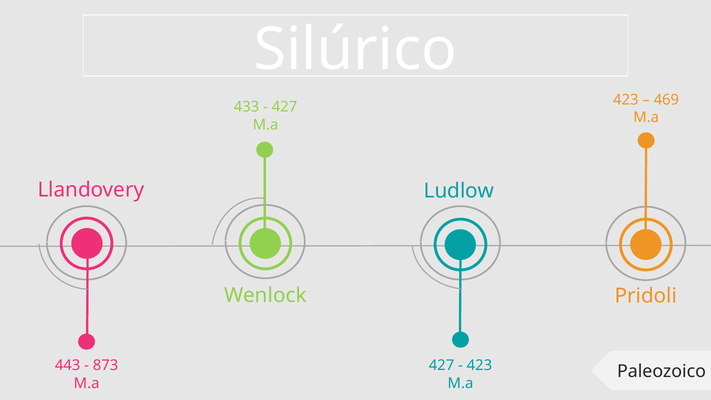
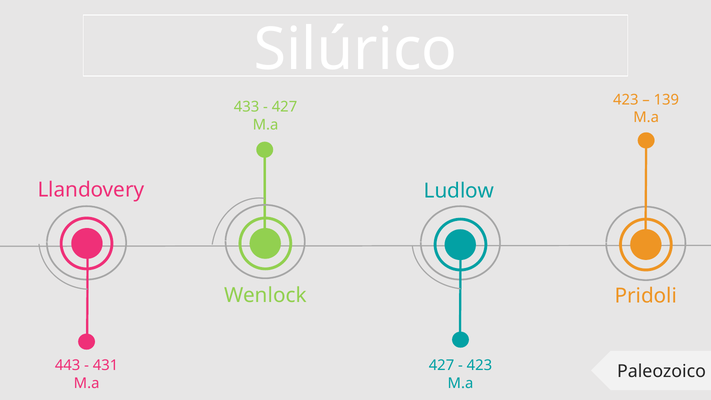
469: 469 -> 139
873: 873 -> 431
